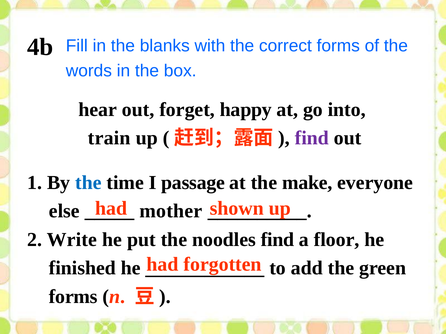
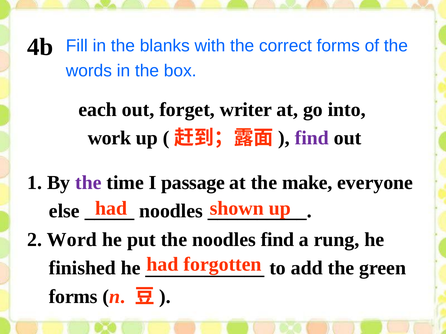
hear: hear -> each
happy: happy -> writer
train: train -> work
the at (88, 183) colour: blue -> purple
mother at (171, 211): mother -> noodles
Write: Write -> Word
floor: floor -> rung
